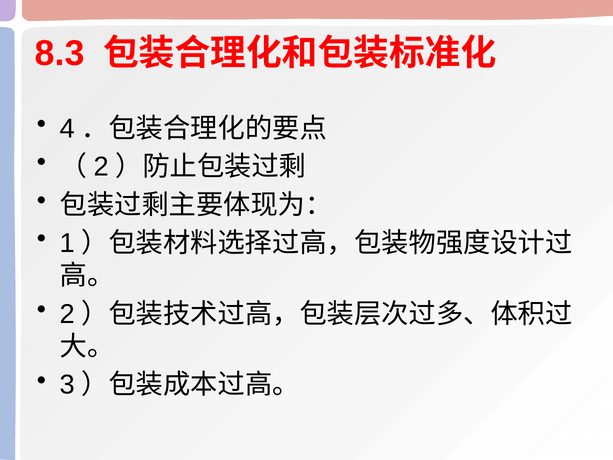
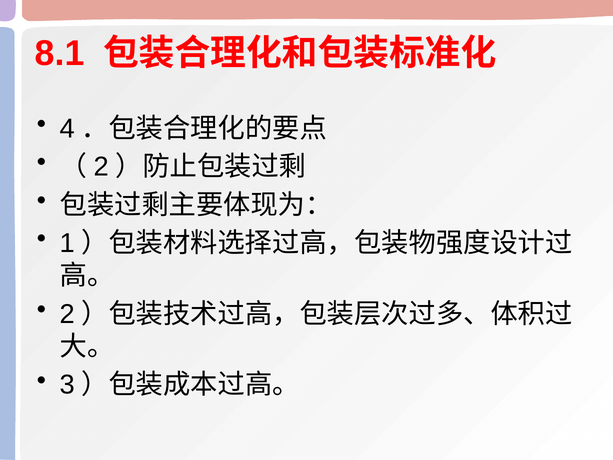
8.3: 8.3 -> 8.1
